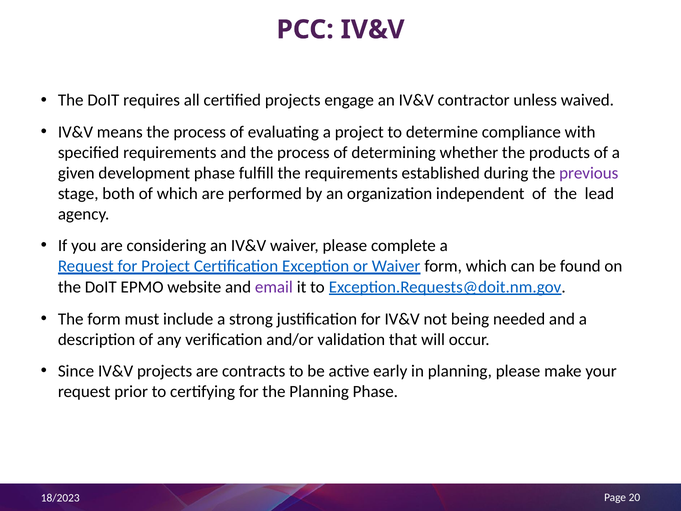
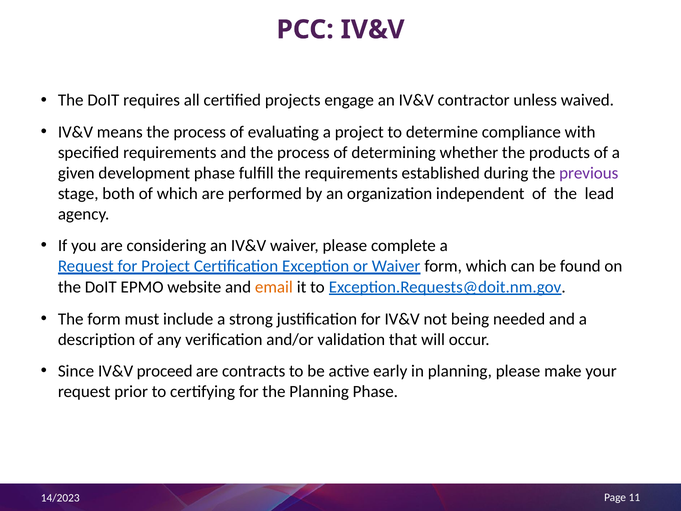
email colour: purple -> orange
IV&V projects: projects -> proceed
18/2023: 18/2023 -> 14/2023
20: 20 -> 11
